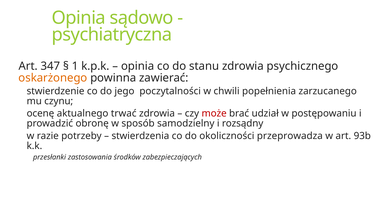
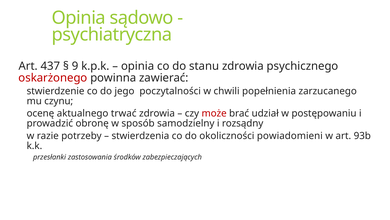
347: 347 -> 437
1: 1 -> 9
oskarżonego colour: orange -> red
przeprowadza: przeprowadza -> powiadomieni
